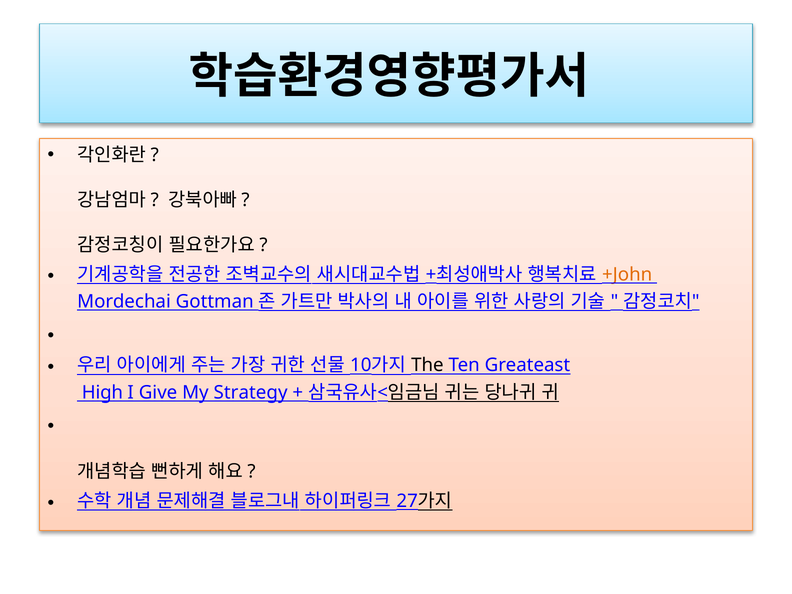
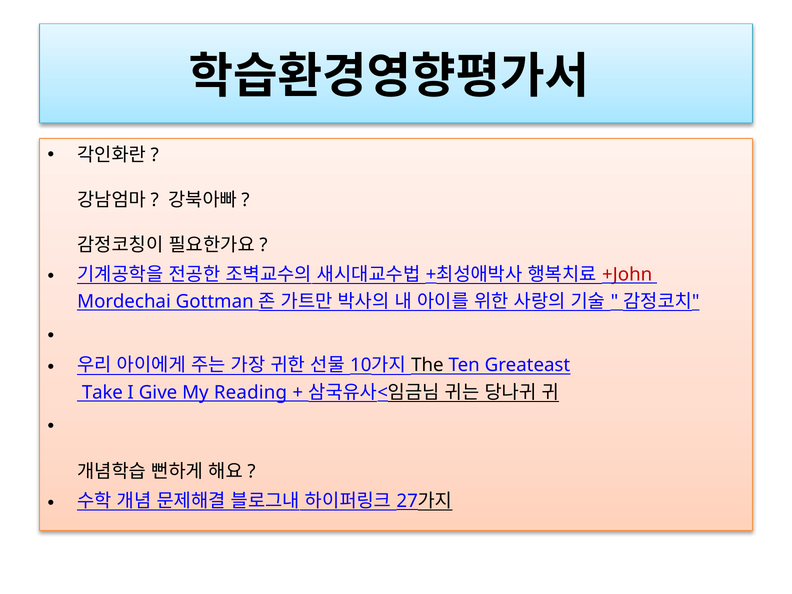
+John colour: orange -> red
High: High -> Take
Strategy: Strategy -> Reading
